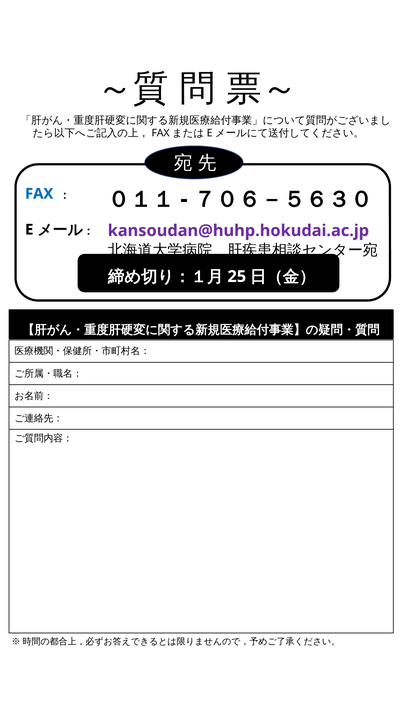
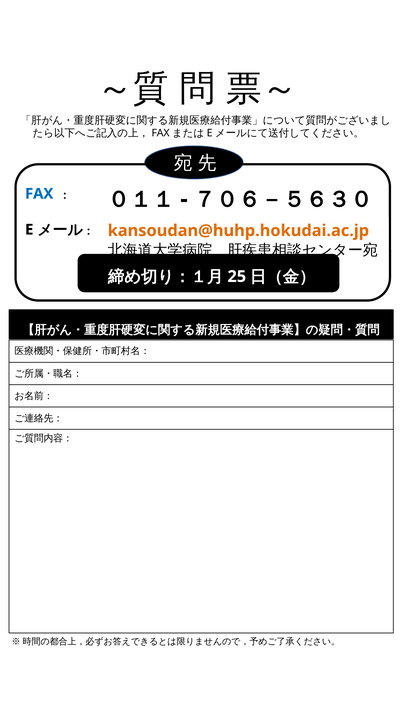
kansoudan@huhp.hokudai.ac.jp colour: purple -> orange
